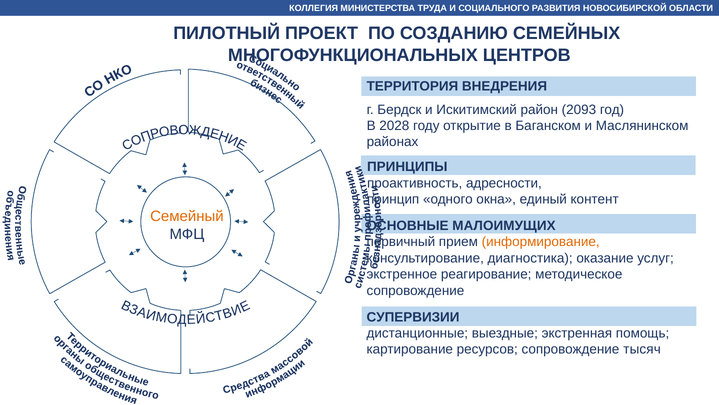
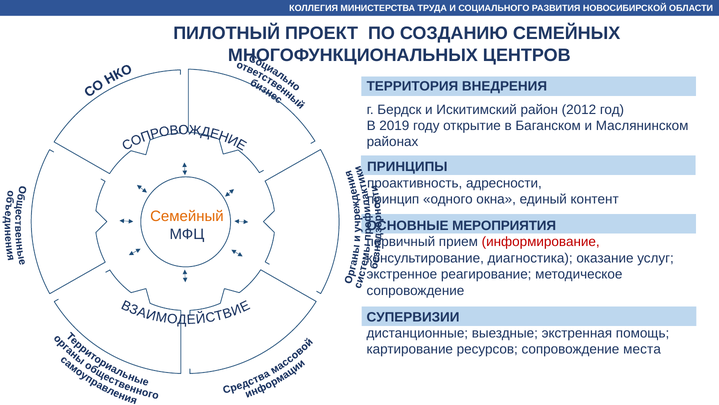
2093: 2093 -> 2012
2028: 2028 -> 2019
МАЛОИМУЩИХ: МАЛОИМУЩИХ -> МЕРОПРИЯТИЯ
информирование colour: orange -> red
тысяч: тысяч -> места
